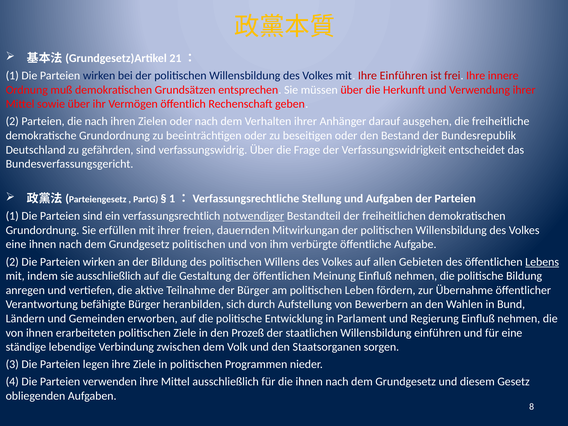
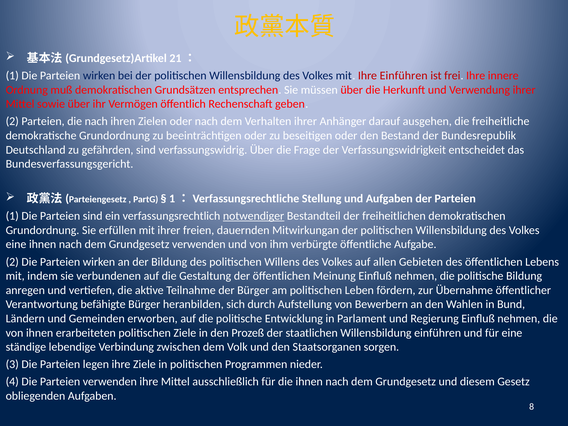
Grundgesetz politischen: politischen -> verwenden
Lebens underline: present -> none
sie ausschließlich: ausschließlich -> verbundenen
